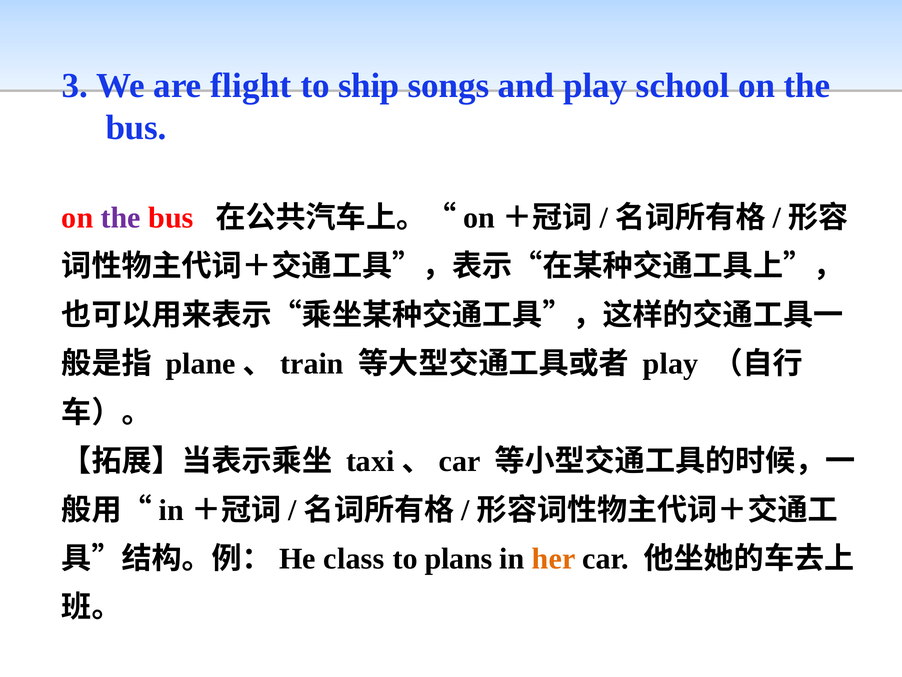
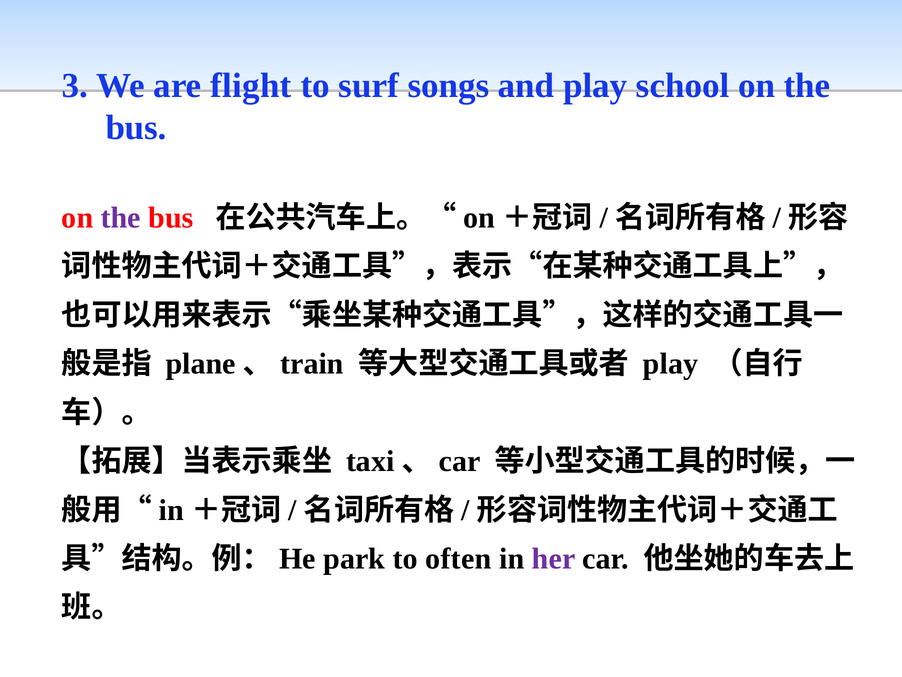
ship: ship -> surf
class: class -> park
plans: plans -> often
her colour: orange -> purple
